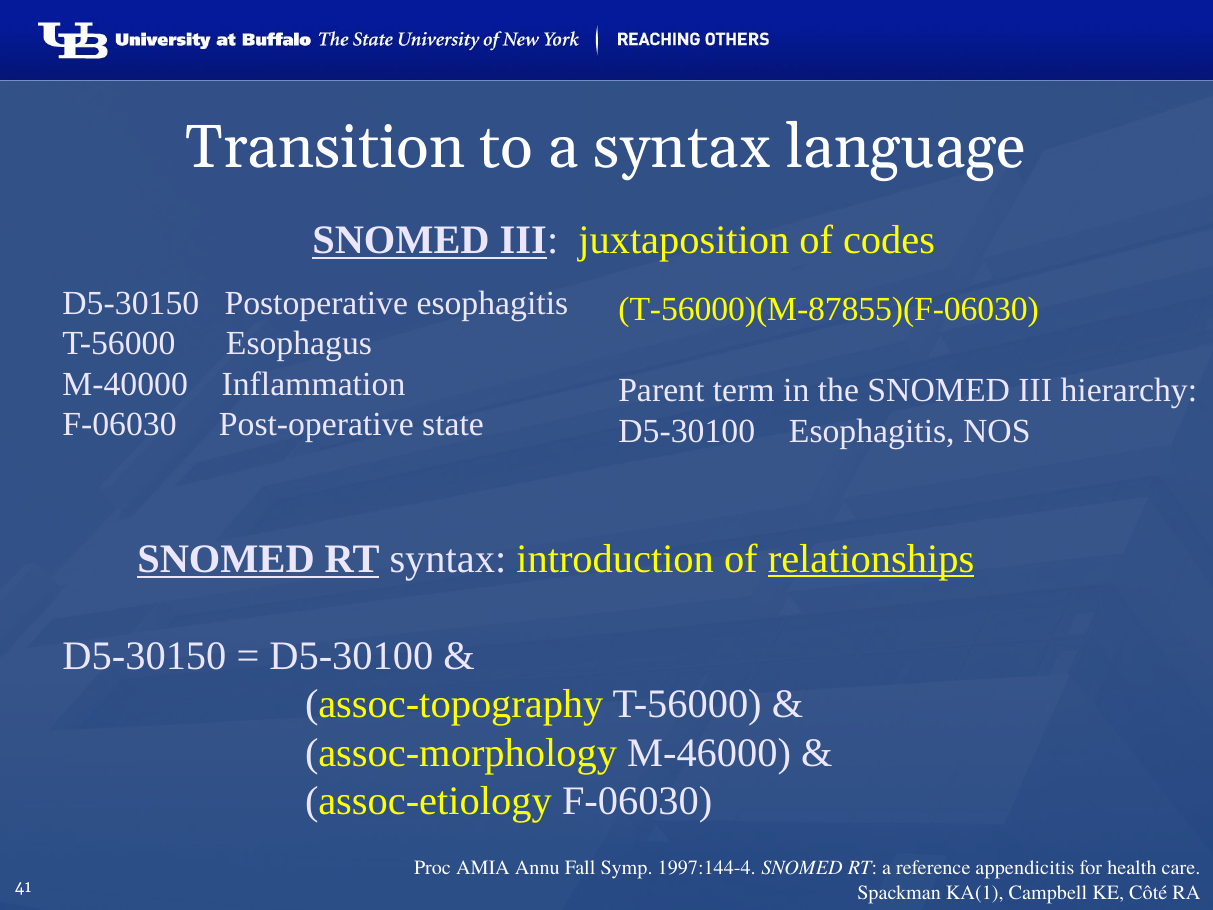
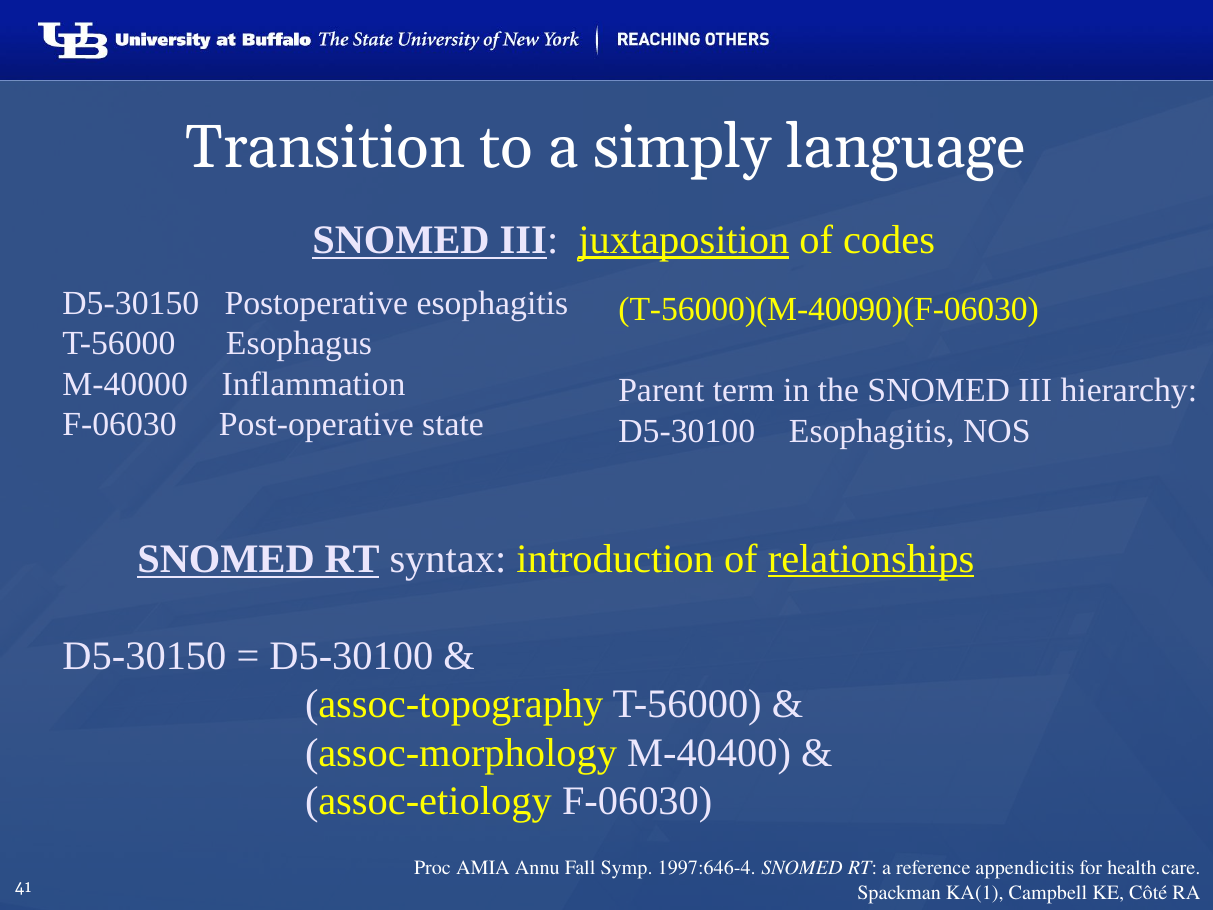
a syntax: syntax -> simply
juxtaposition underline: none -> present
T-56000)(M-87855)(F-06030: T-56000)(M-87855)(F-06030 -> T-56000)(M-40090)(F-06030
M-46000: M-46000 -> M-40400
1997:144-4: 1997:144-4 -> 1997:646-4
